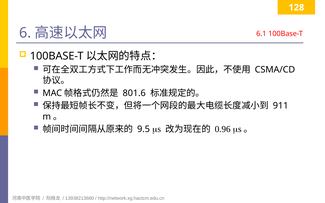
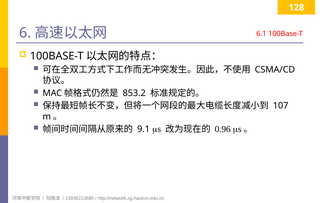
801.6: 801.6 -> 853.2
911: 911 -> 107
9.5: 9.5 -> 9.1
